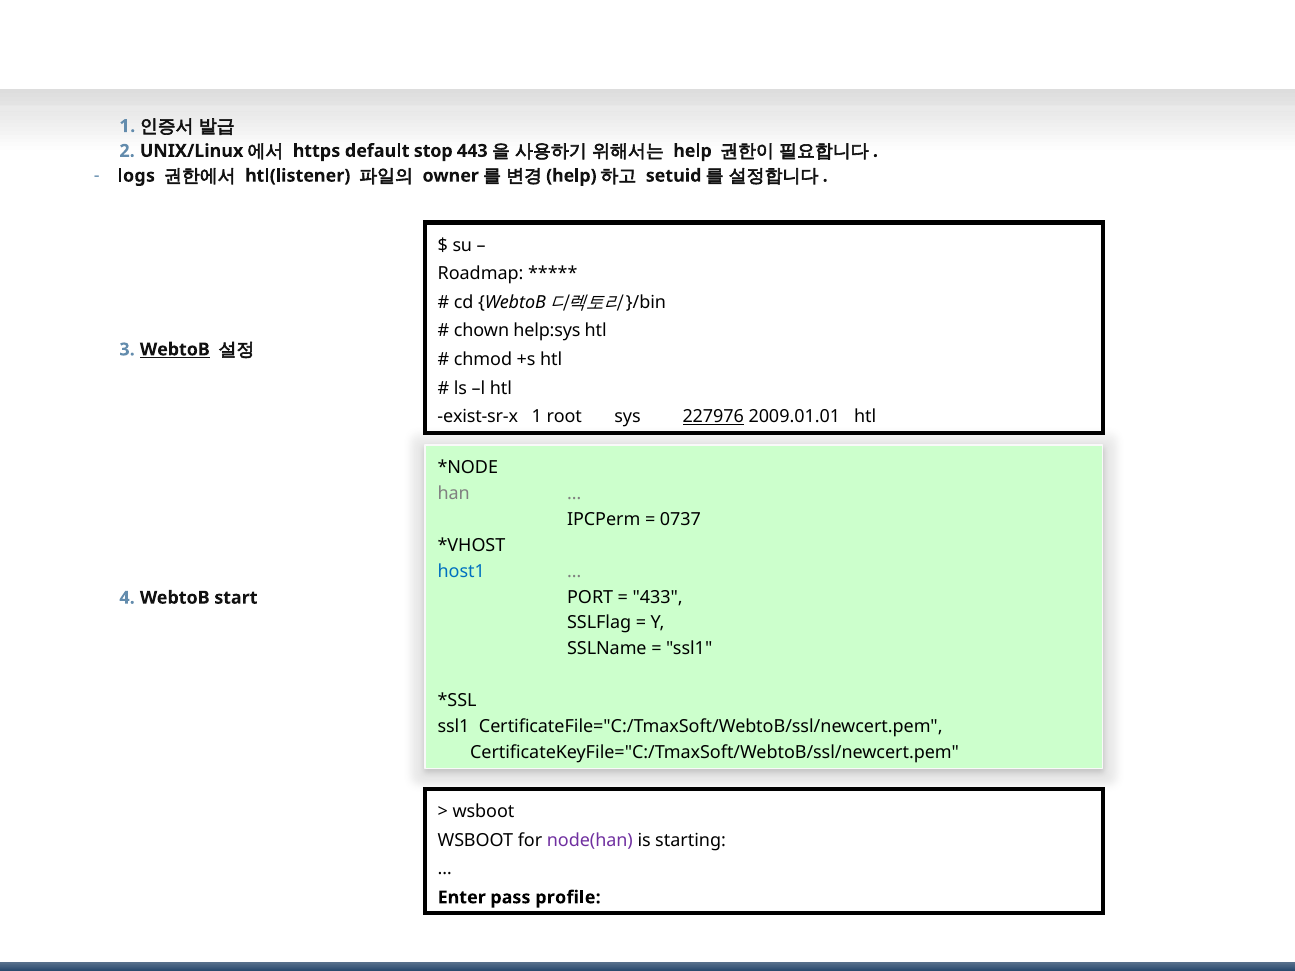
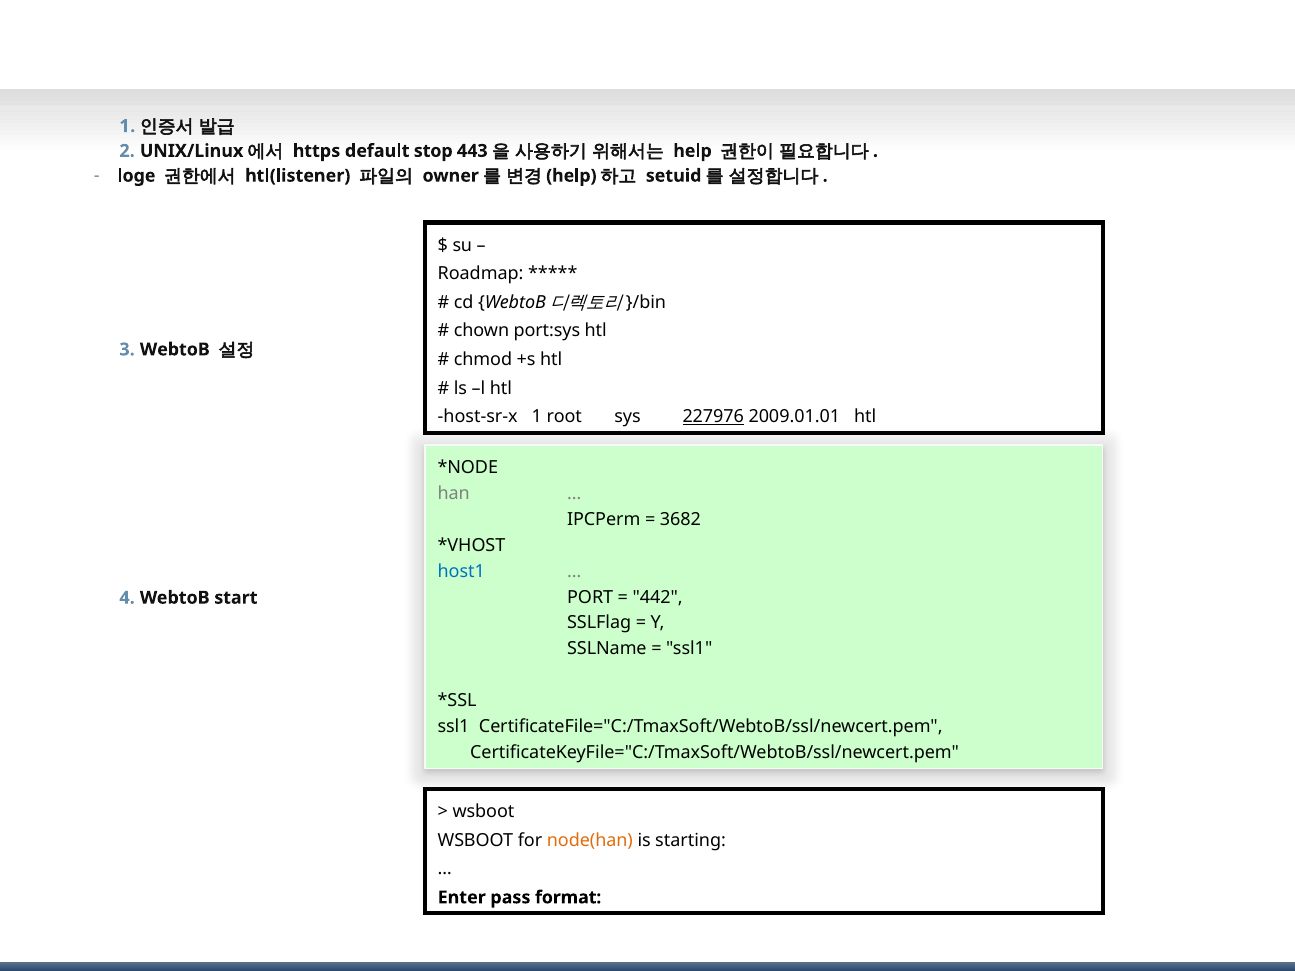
logs: logs -> loge
help:sys: help:sys -> port:sys
WebtoB at (175, 350) underline: present -> none
exist-sr-x: exist-sr-x -> host-sr-x
0737: 0737 -> 3682
433: 433 -> 442
node(han colour: purple -> orange
profile: profile -> format
